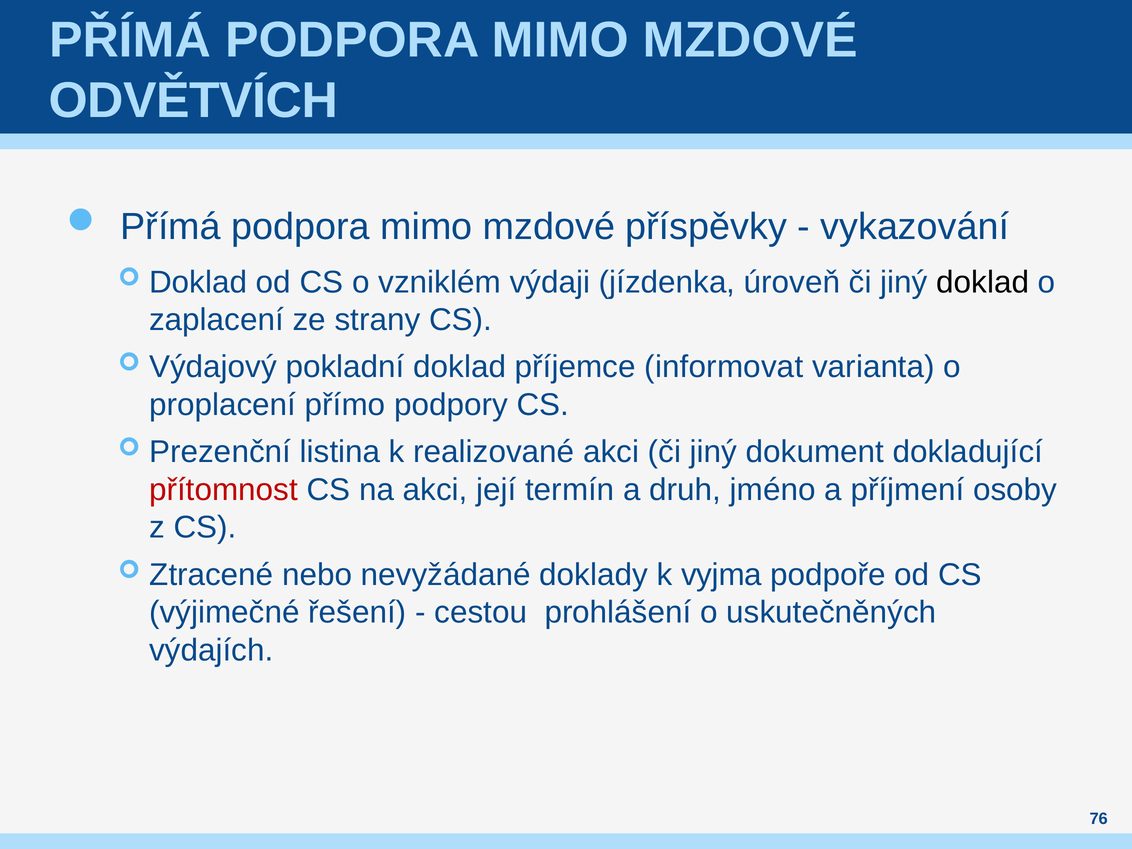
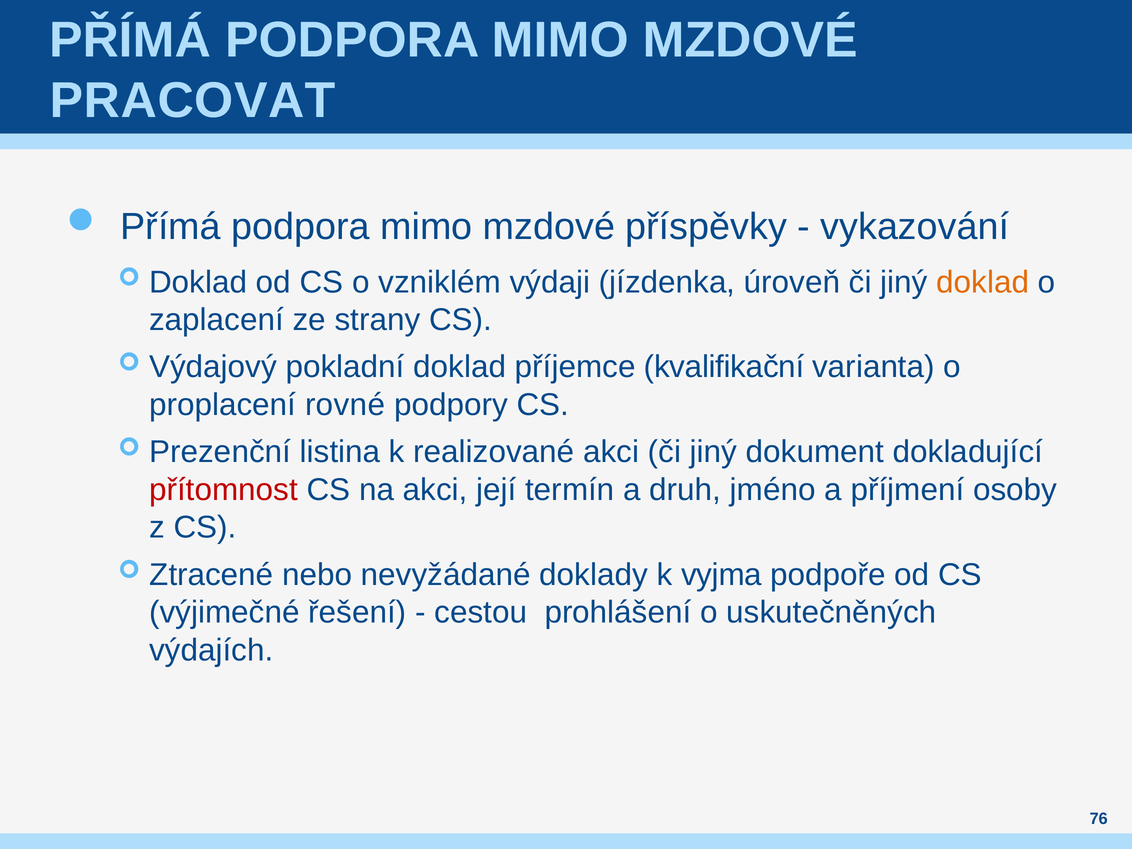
ODVĚTVÍCH: ODVĚTVÍCH -> PRACOVAT
doklad at (983, 282) colour: black -> orange
informovat: informovat -> kvalifikační
přímo: přímo -> rovné
